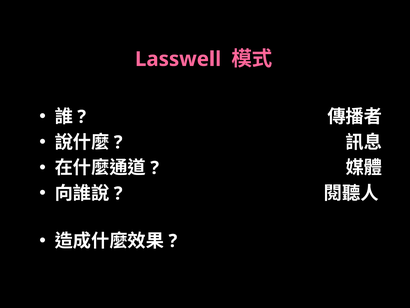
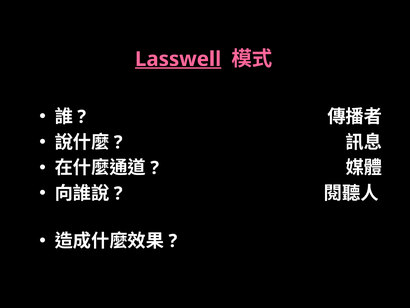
Lasswell underline: none -> present
